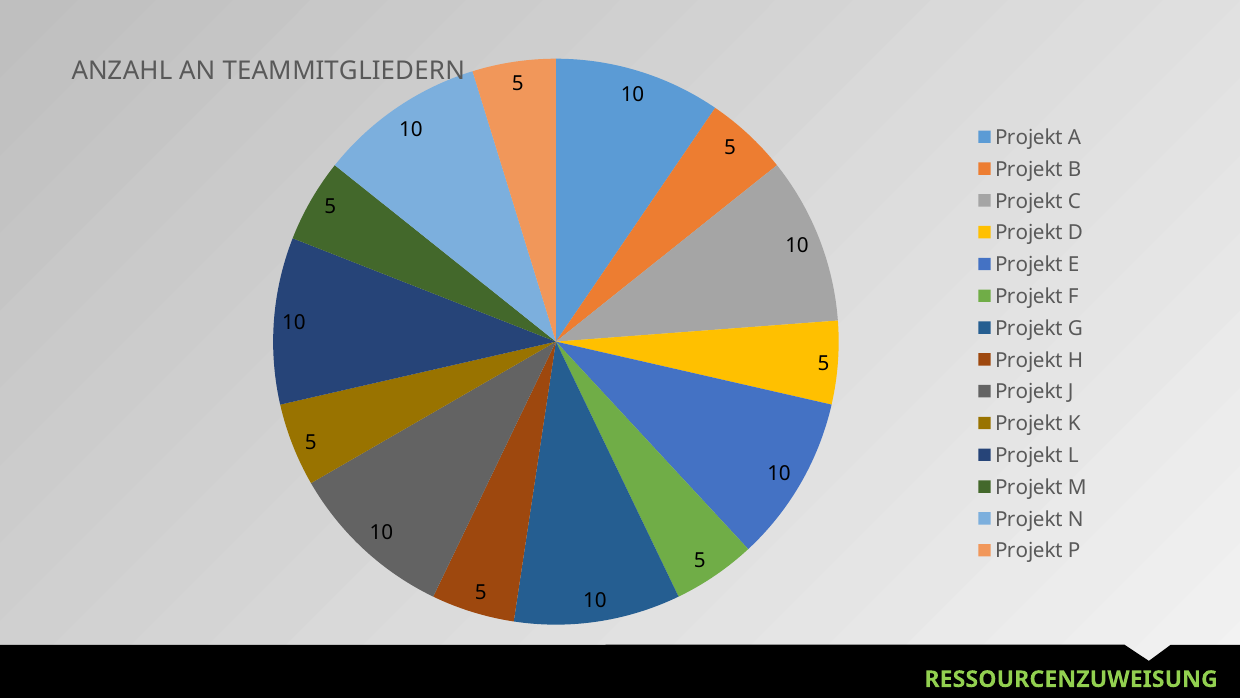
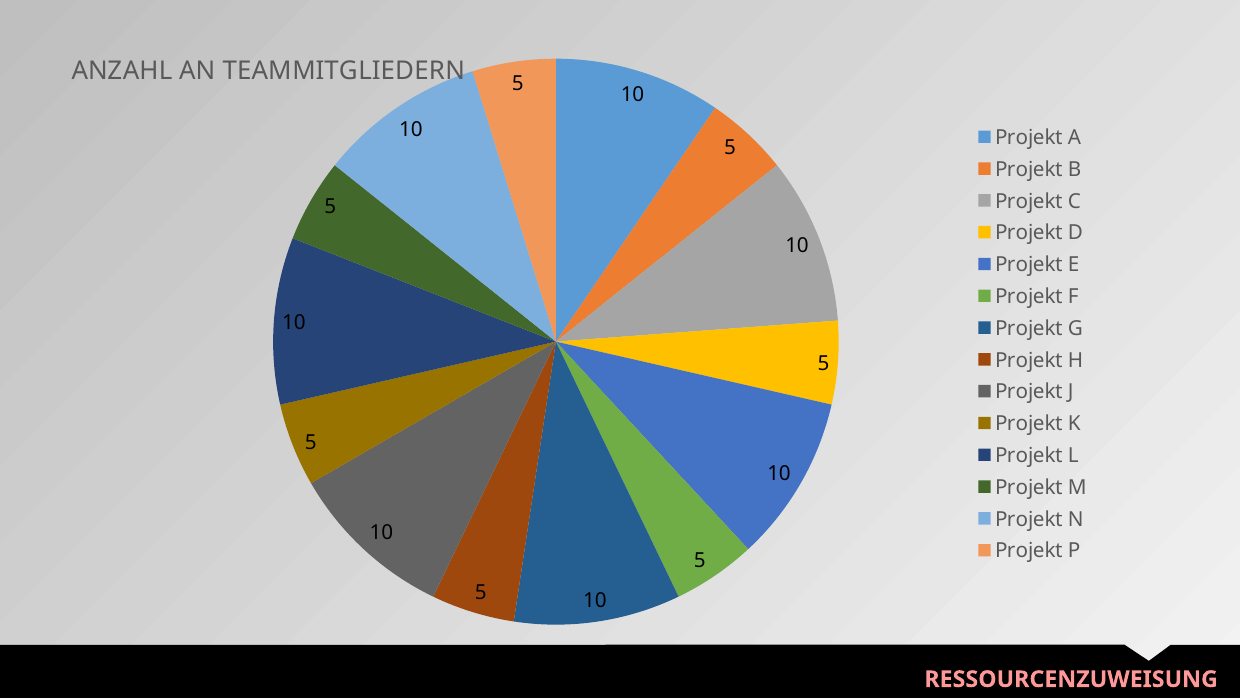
RESSOURCENZUWEISUNG colour: light green -> pink
